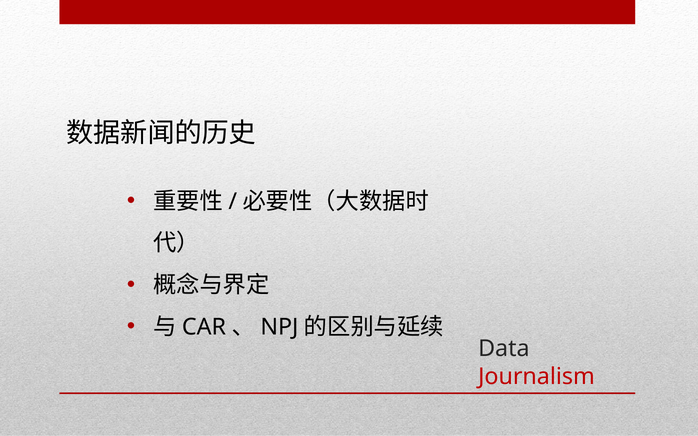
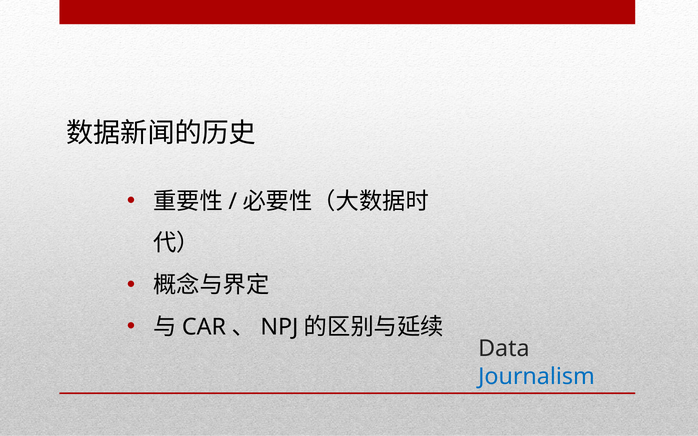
Journalism colour: red -> blue
